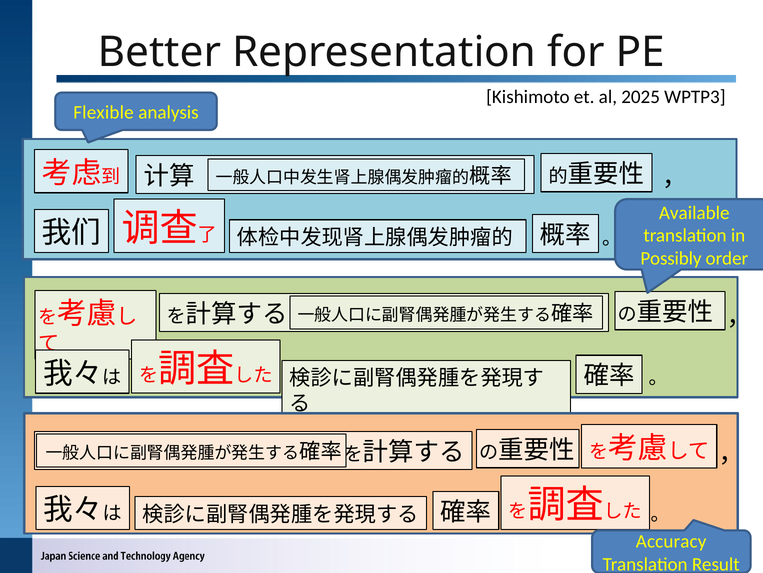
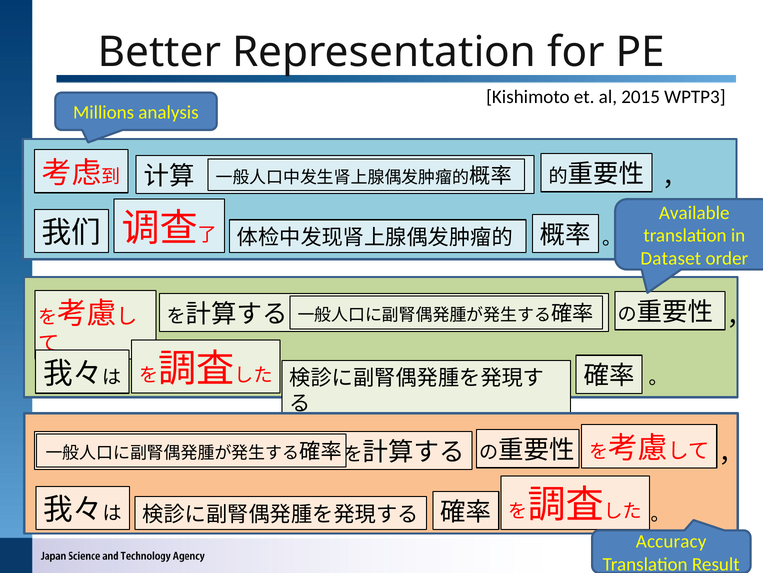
2025: 2025 -> 2015
Flexible: Flexible -> Millions
Possibly: Possibly -> Dataset
